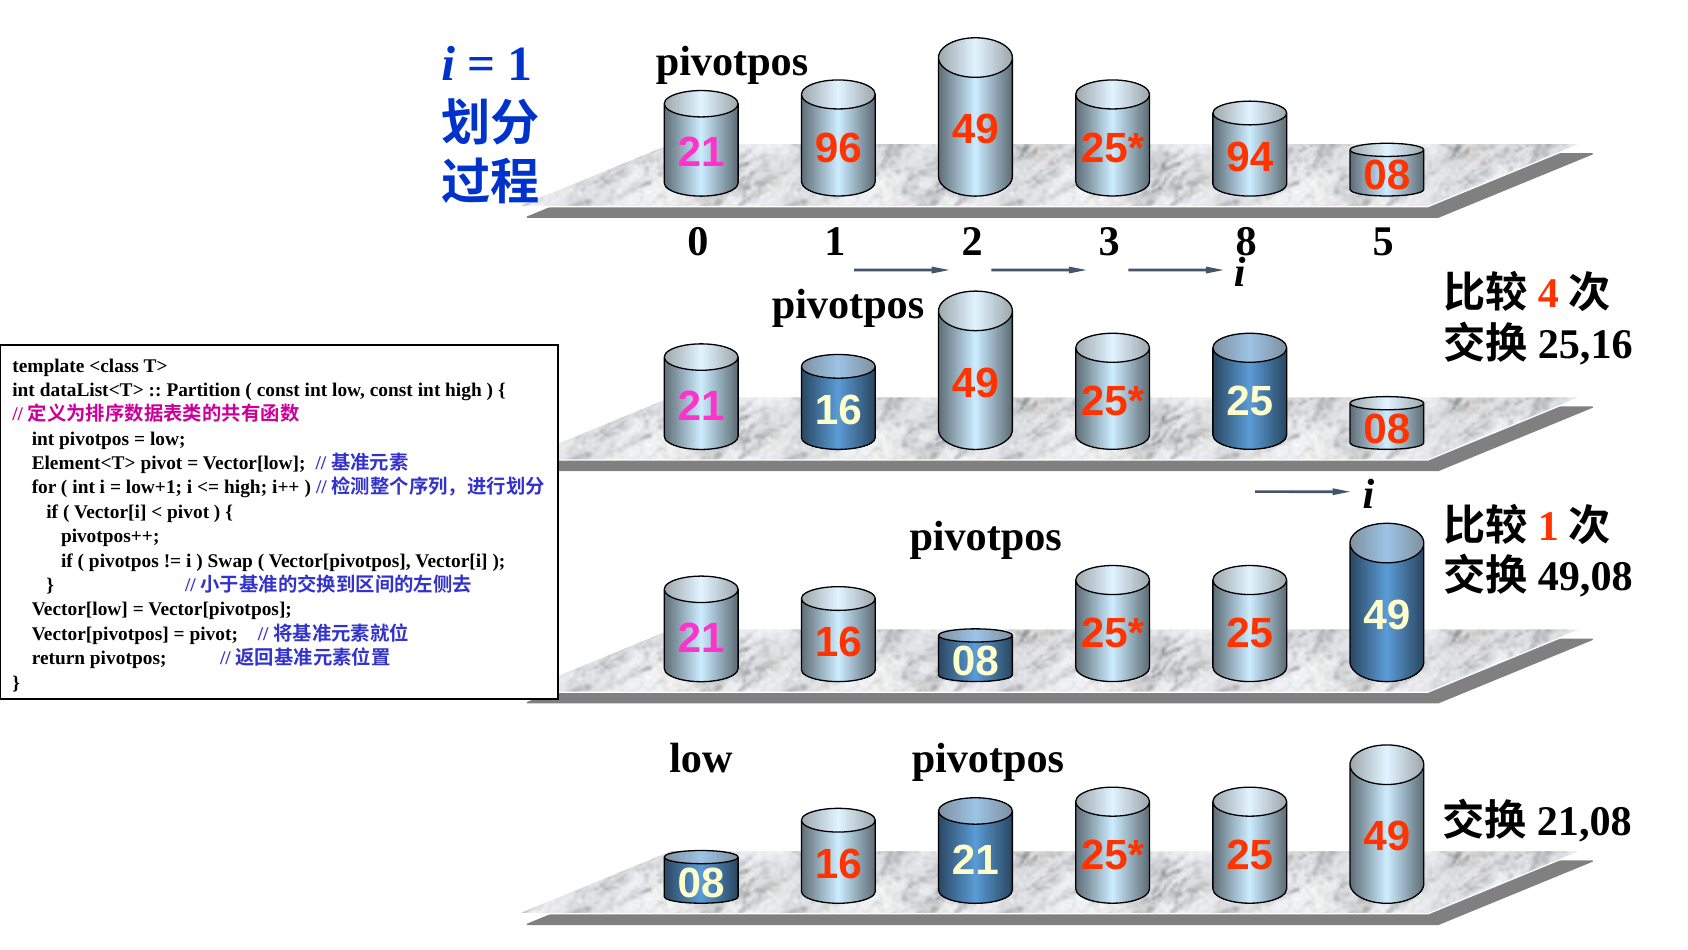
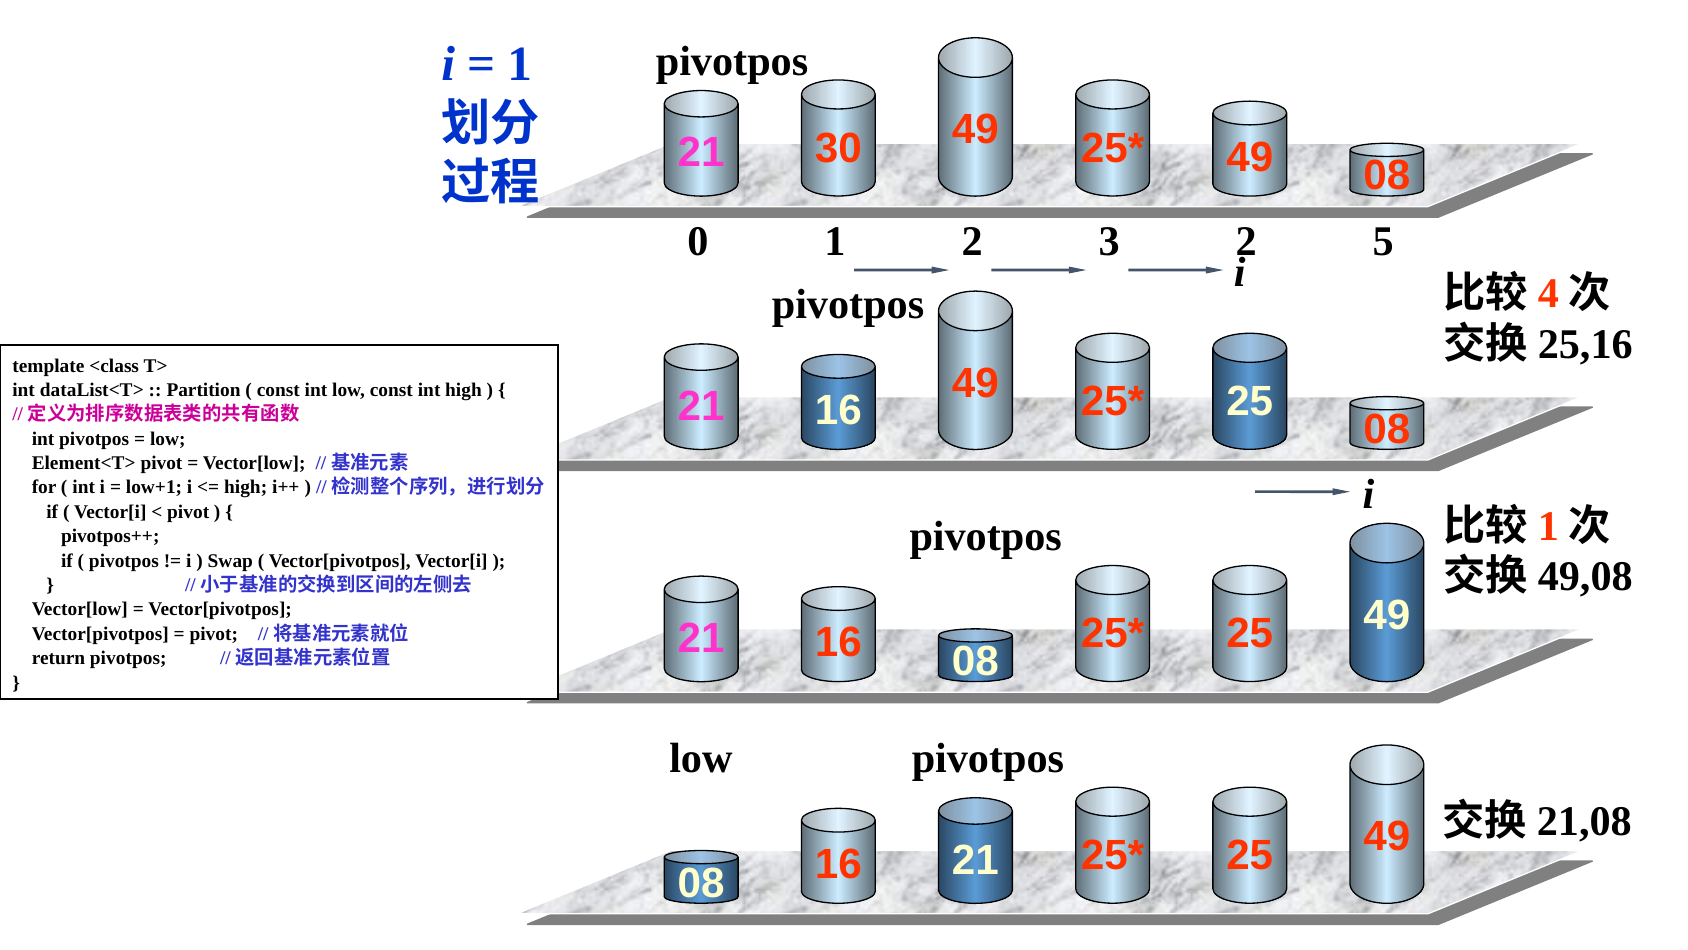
96: 96 -> 30
94 at (1250, 157): 94 -> 49
3 8: 8 -> 2
